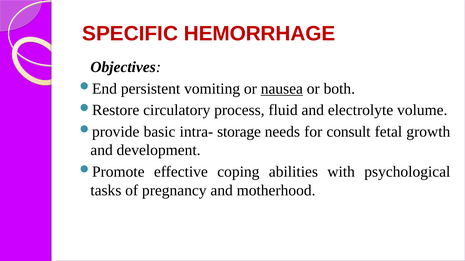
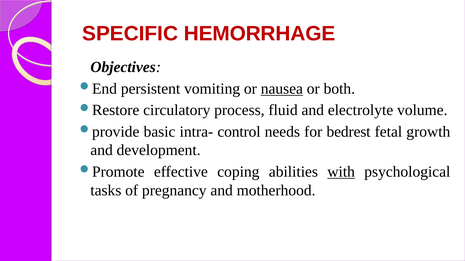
storage: storage -> control
consult: consult -> bedrest
with underline: none -> present
